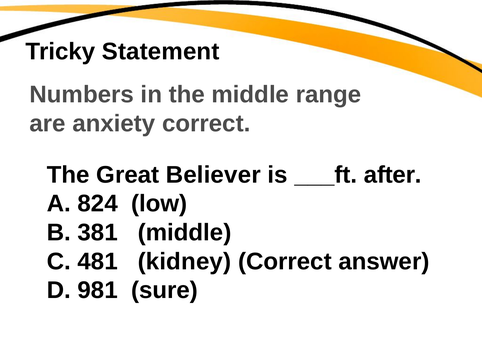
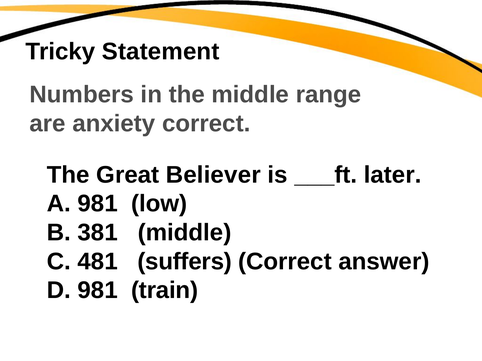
after: after -> later
A 824: 824 -> 981
kidney: kidney -> suffers
sure: sure -> train
